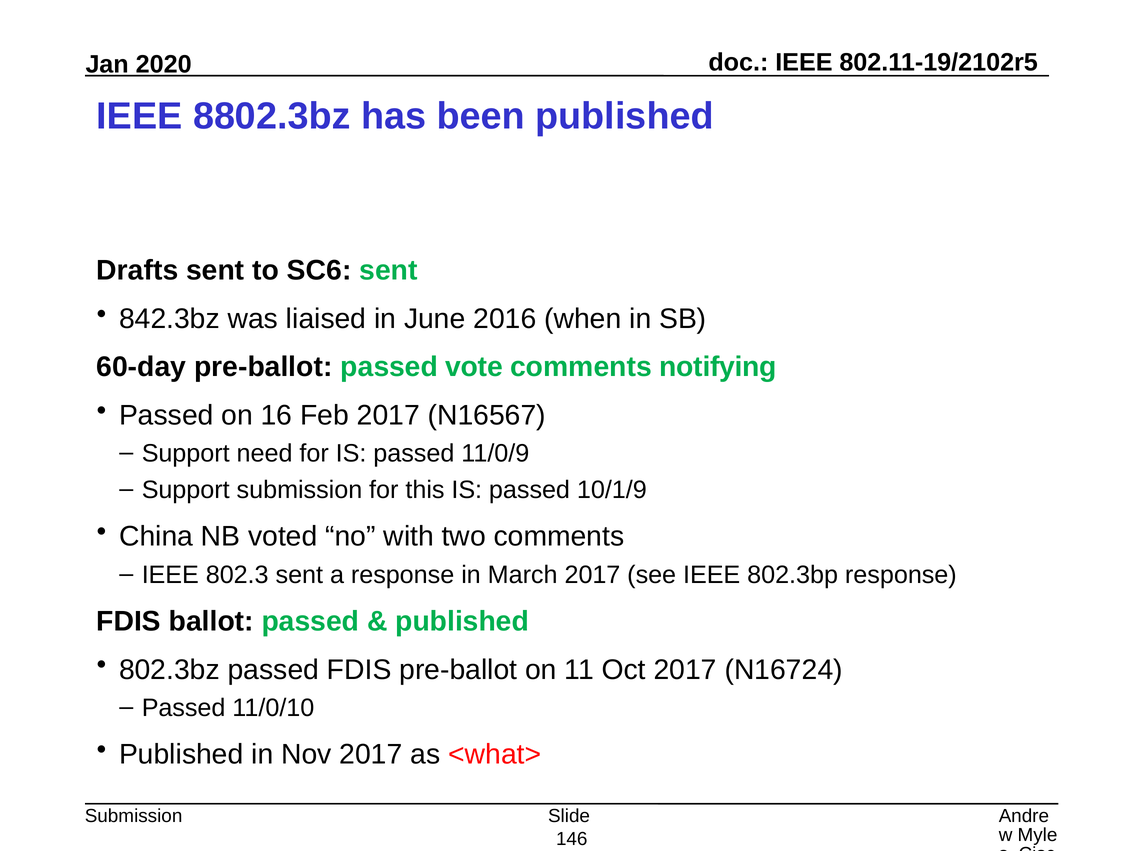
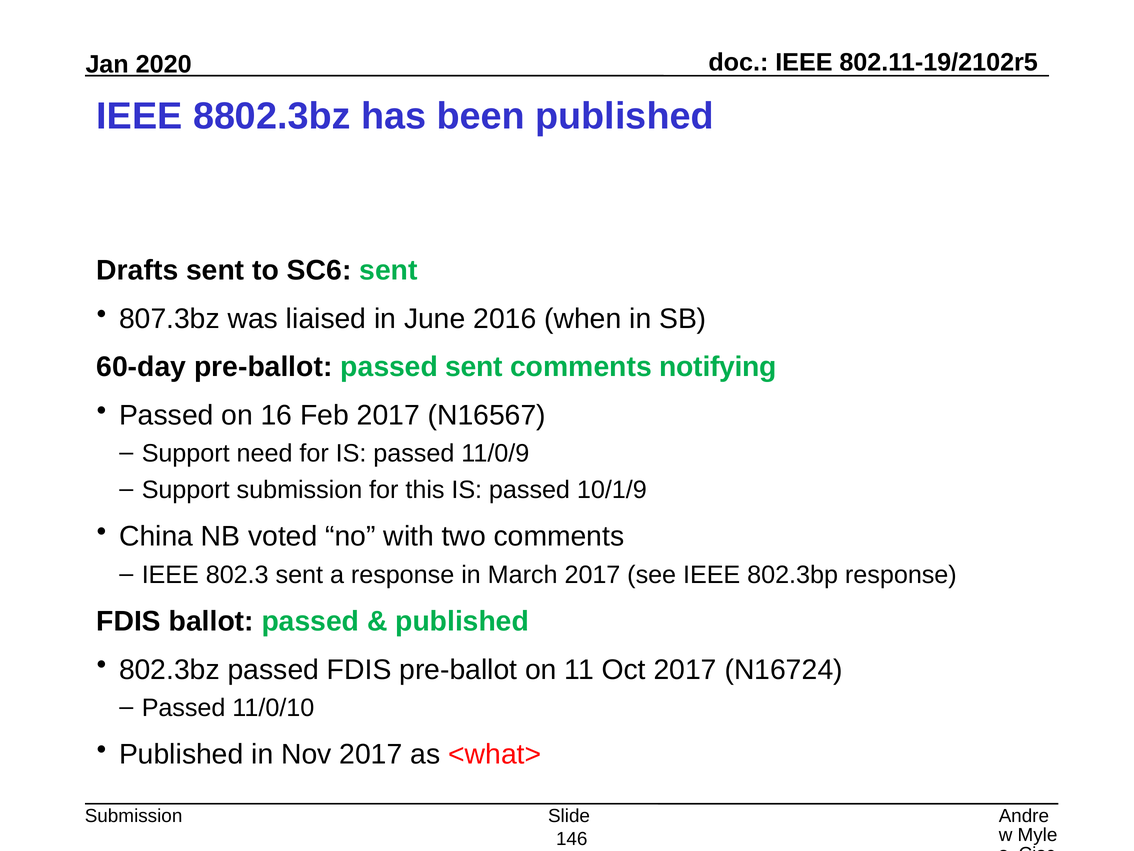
842.3bz: 842.3bz -> 807.3bz
passed vote: vote -> sent
